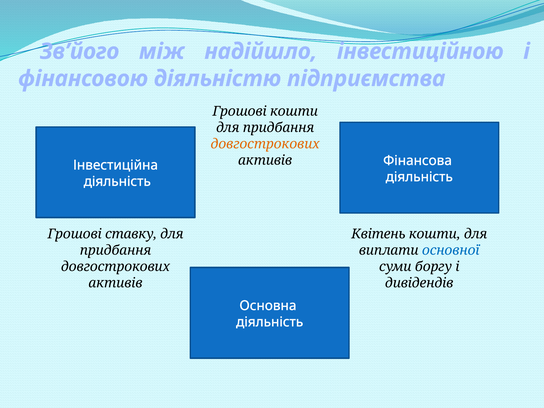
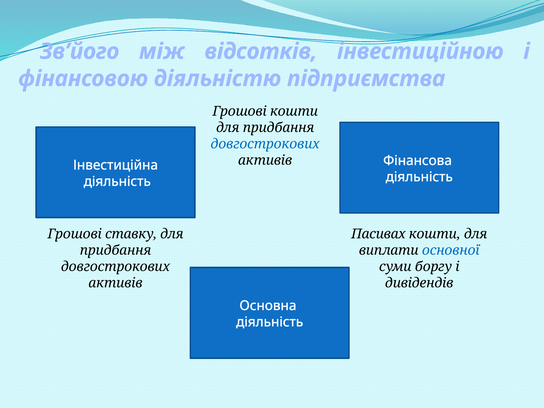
надійшло: надійшло -> відсотків
довгострокових at (265, 144) colour: orange -> blue
Квітень: Квітень -> Пасивах
